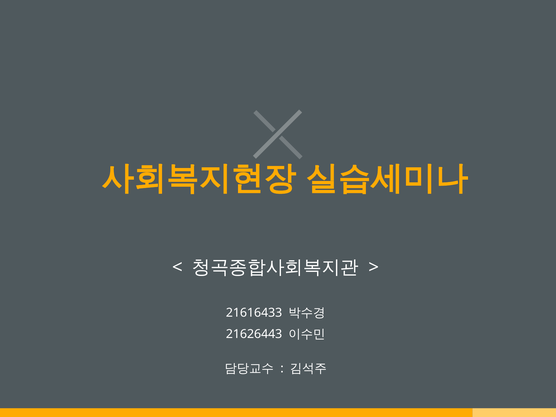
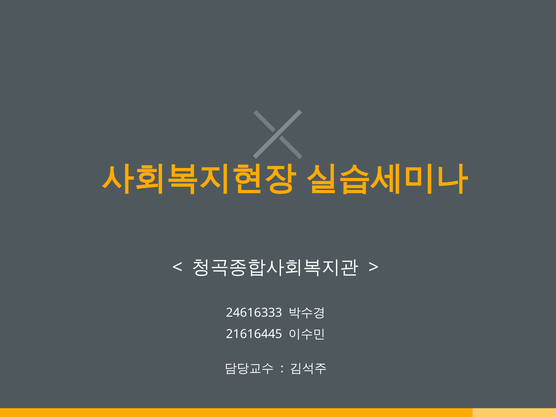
21616433: 21616433 -> 24616333
21626443: 21626443 -> 21616445
